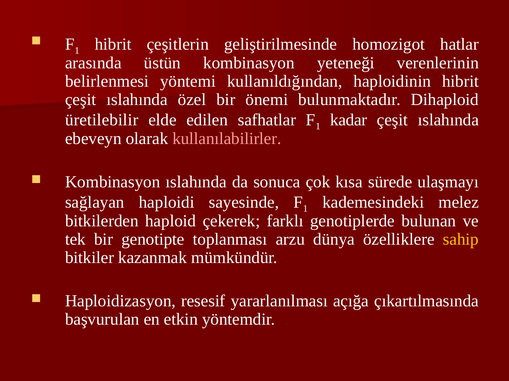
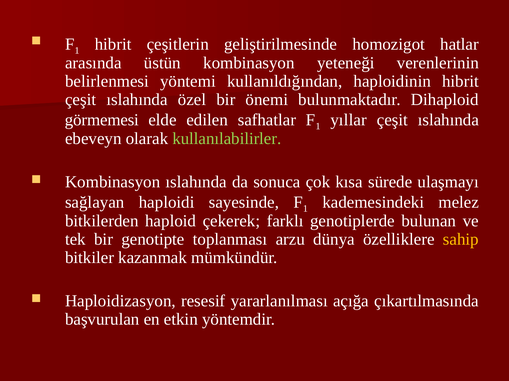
üretilebilir: üretilebilir -> görmemesi
kadar: kadar -> yıllar
kullanılabilirler colour: pink -> light green
